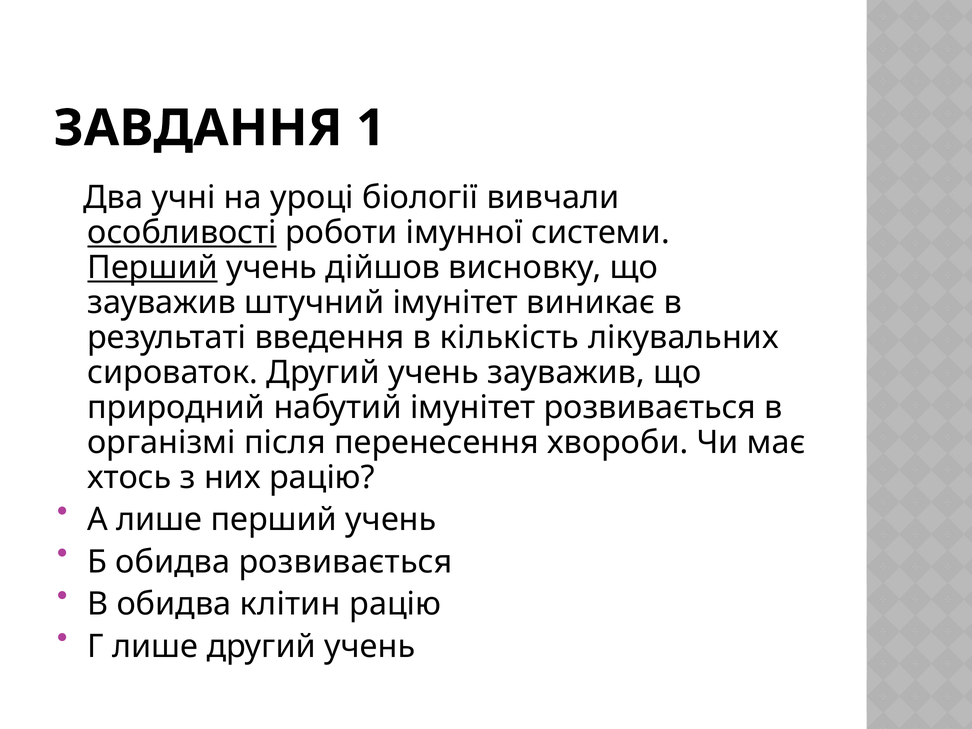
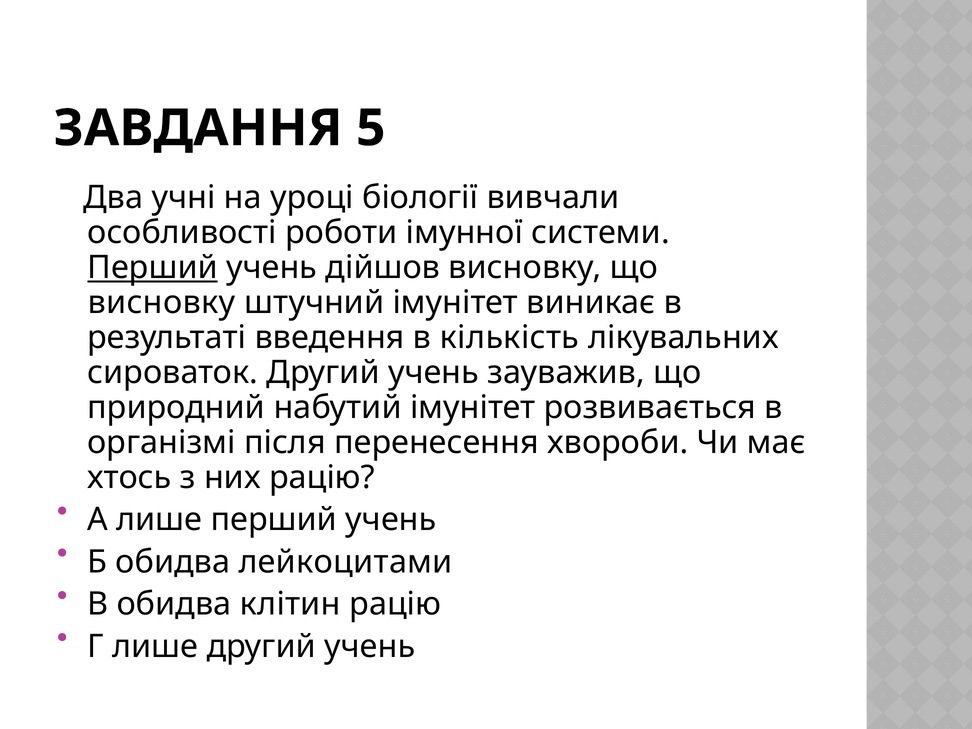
1: 1 -> 5
особливості underline: present -> none
зауважив at (162, 303): зауважив -> висновку
обидва розвивається: розвивається -> лейкоцитами
